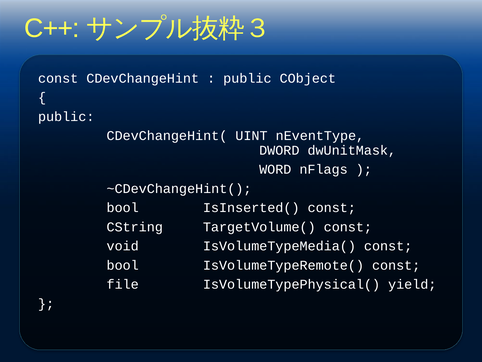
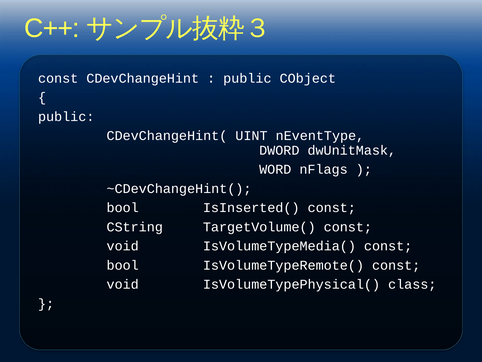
file at (123, 284): file -> void
yield: yield -> class
